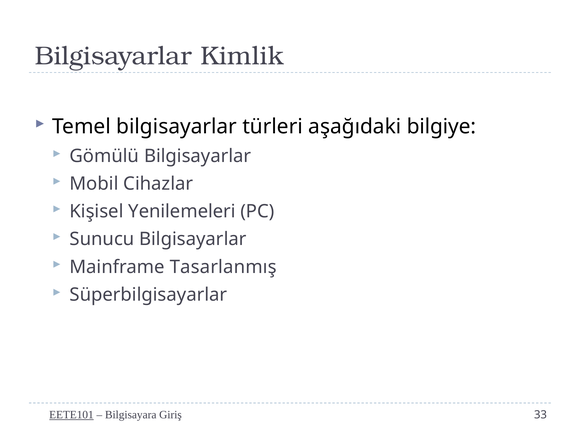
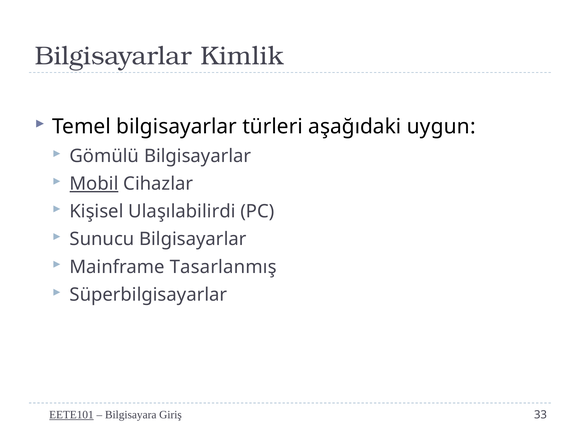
bilgiye: bilgiye -> uygun
Mobil underline: none -> present
Yenilemeleri: Yenilemeleri -> Ulaşılabilirdi
